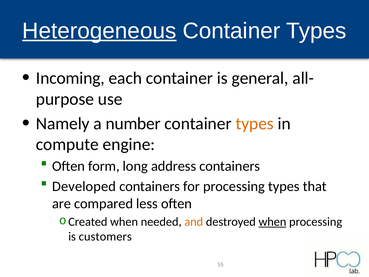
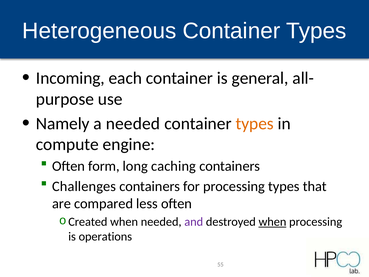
Heterogeneous underline: present -> none
a number: number -> needed
address: address -> caching
Developed: Developed -> Challenges
and colour: orange -> purple
customers: customers -> operations
